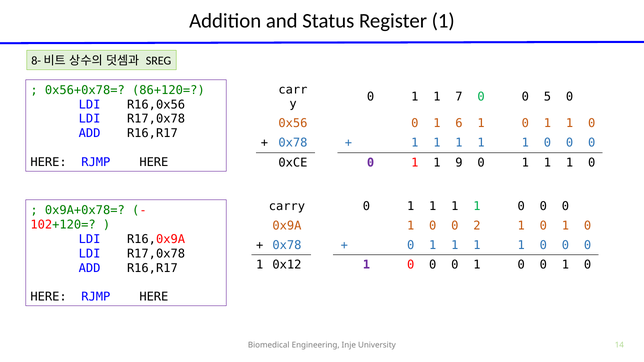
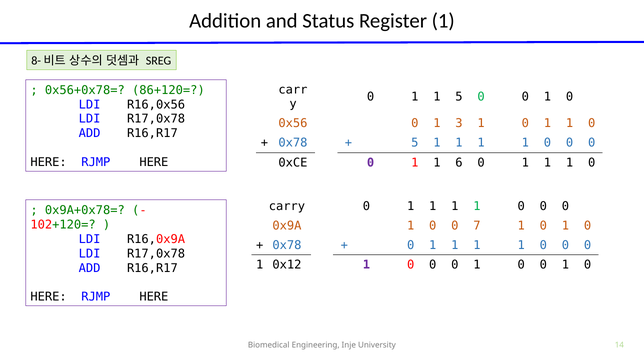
1 7: 7 -> 5
5 at (547, 97): 5 -> 1
6: 6 -> 3
1 at (415, 143): 1 -> 5
9: 9 -> 6
2: 2 -> 7
